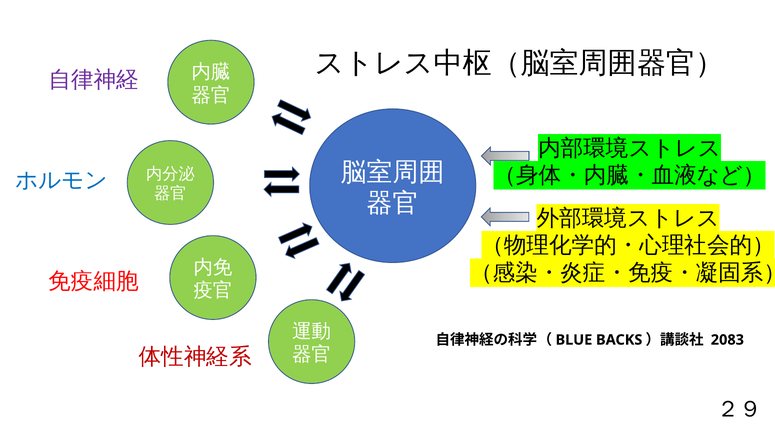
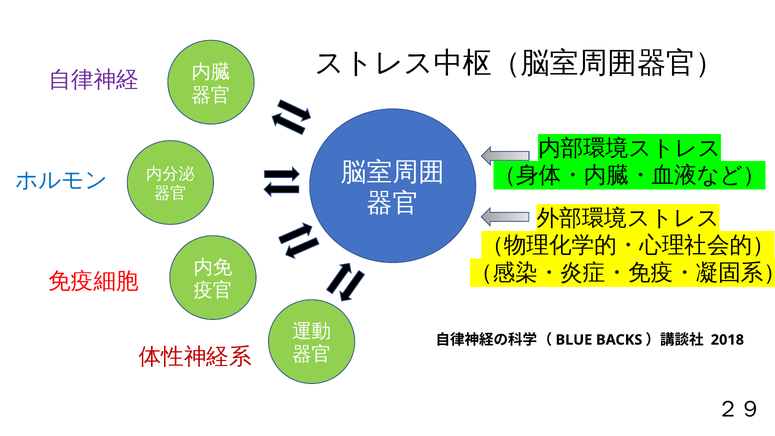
2083: 2083 -> 2018
